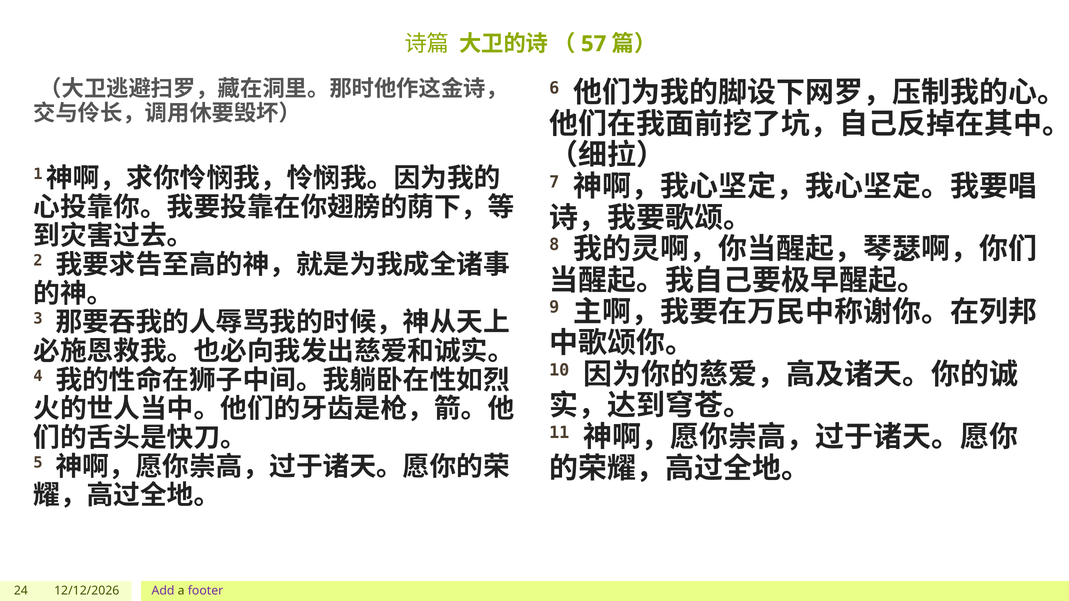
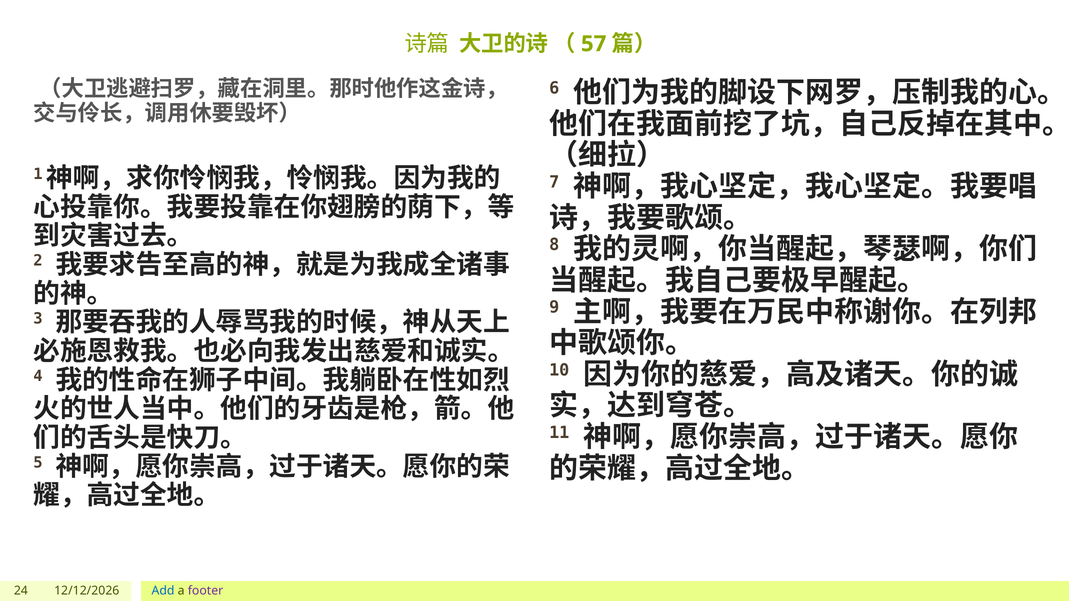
Add colour: purple -> blue
